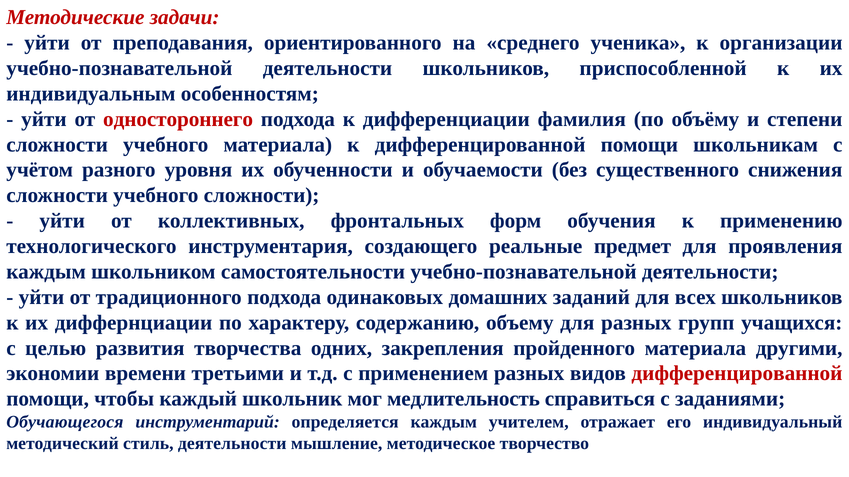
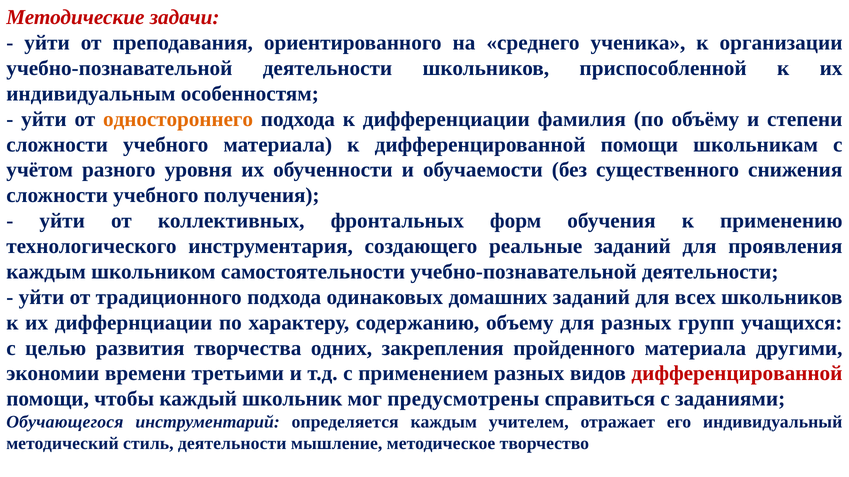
одностороннего colour: red -> orange
учебного сложности: сложности -> получения
реальные предмет: предмет -> заданий
медлительность: медлительность -> предусмотрены
